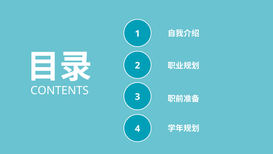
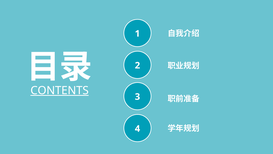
CONTENTS underline: none -> present
